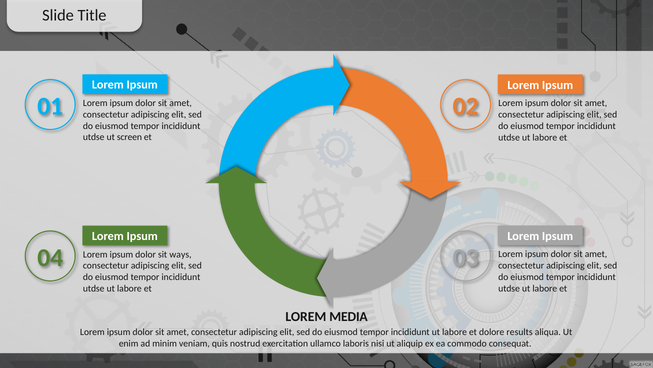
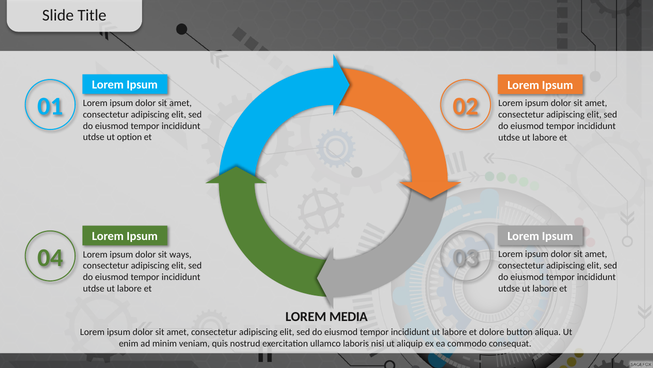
screen: screen -> option
results: results -> button
